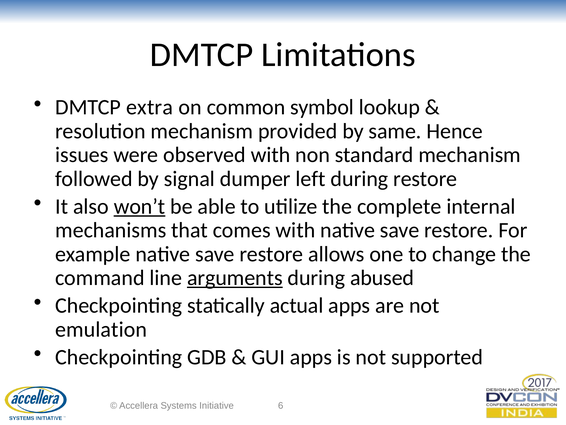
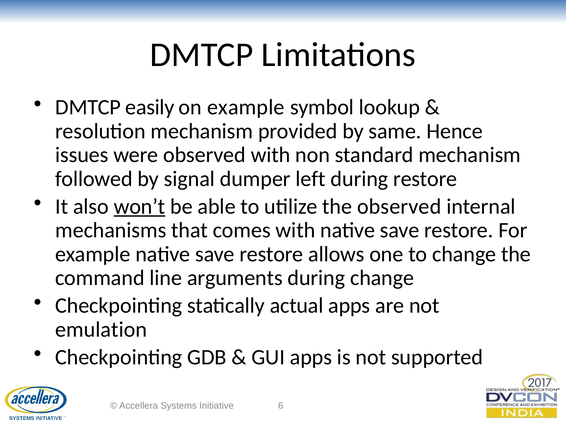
extra: extra -> easily
on common: common -> example
the complete: complete -> observed
arguments underline: present -> none
during abused: abused -> change
